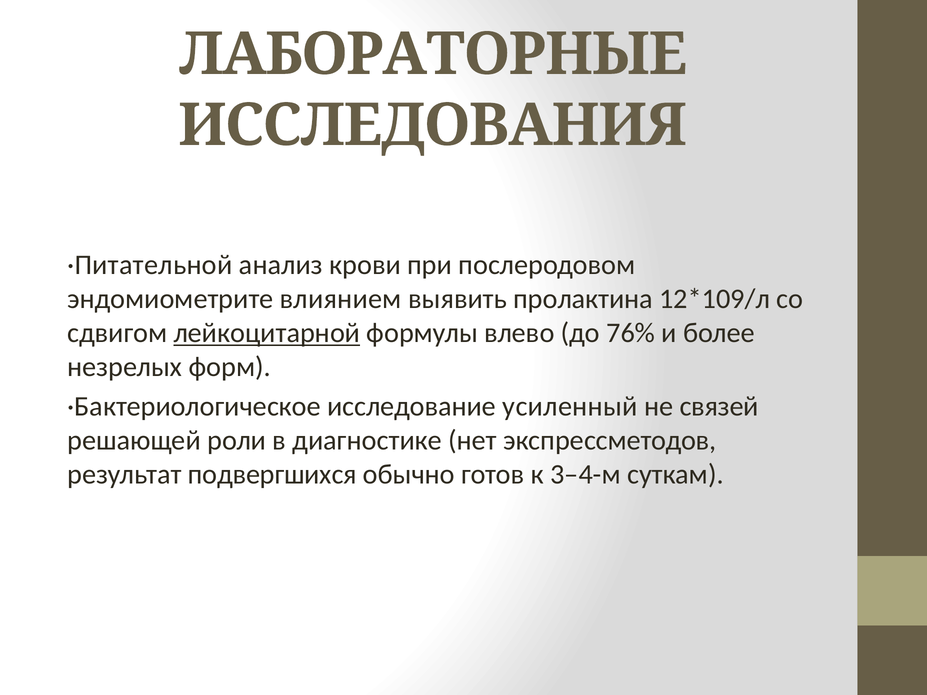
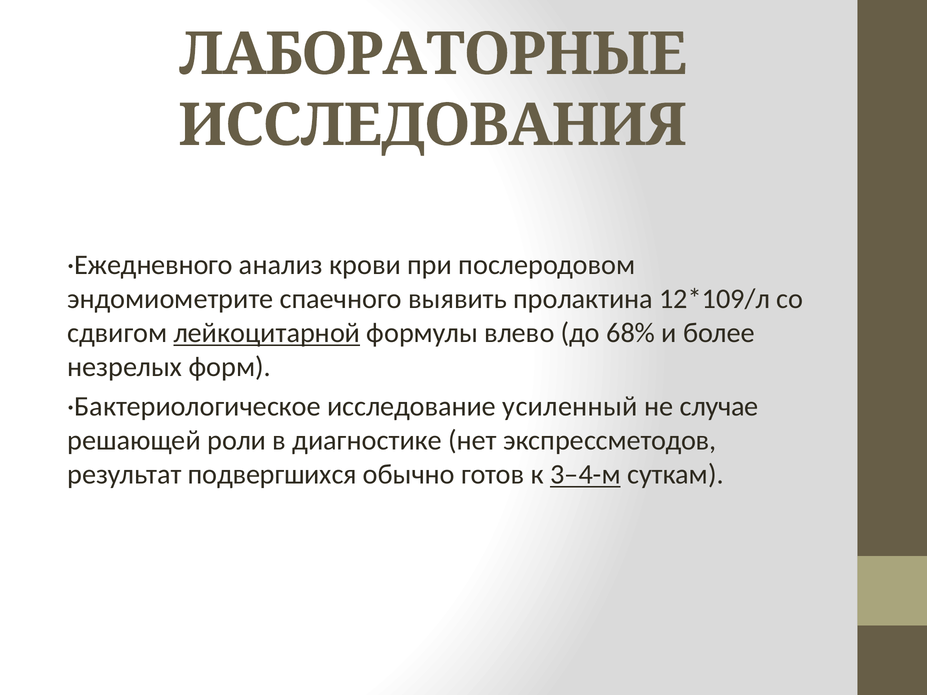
·Питательной: ·Питательной -> ·Ежедневного
влиянием: влиянием -> спаечного
76%: 76% -> 68%
связей: связей -> случае
3–4-м underline: none -> present
